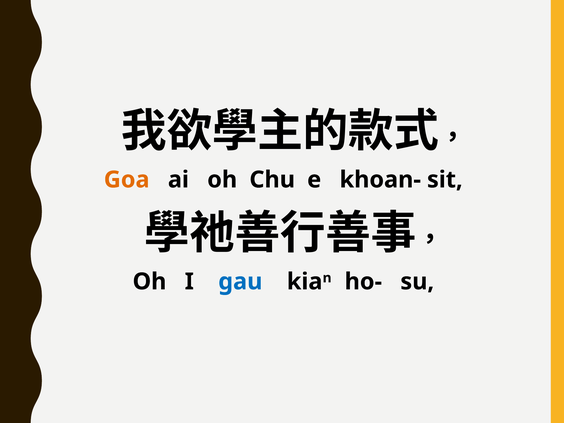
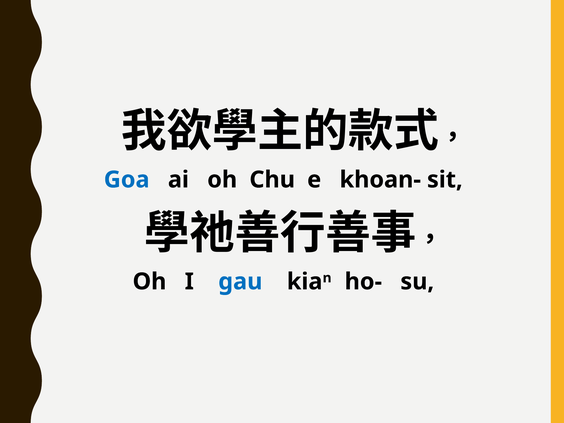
Goa colour: orange -> blue
